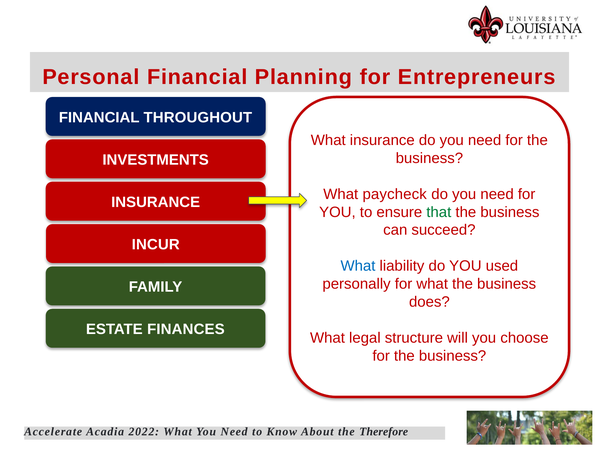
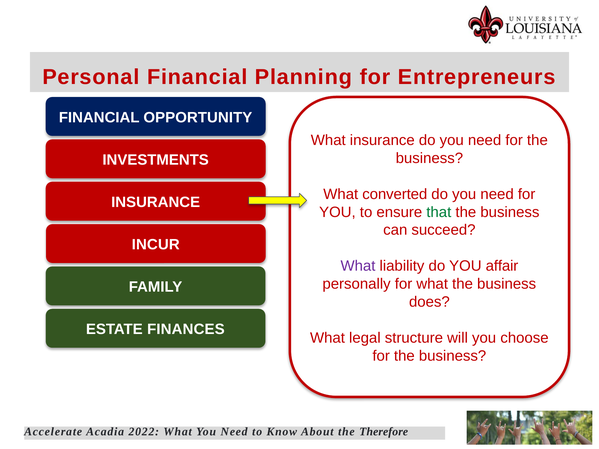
THROUGHOUT: THROUGHOUT -> OPPORTUNITY
paycheck: paycheck -> converted
What at (358, 266) colour: blue -> purple
used: used -> affair
